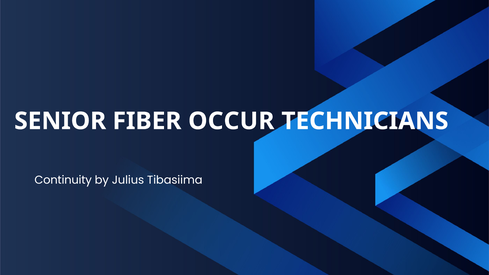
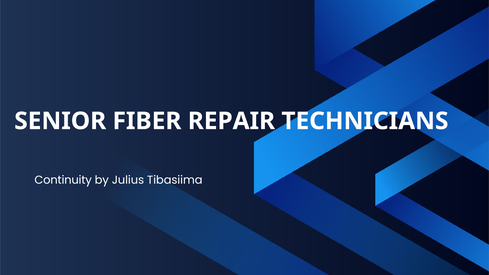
OCCUR: OCCUR -> REPAIR
